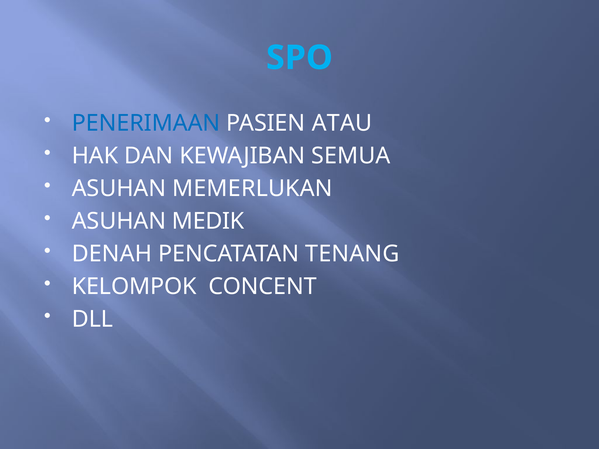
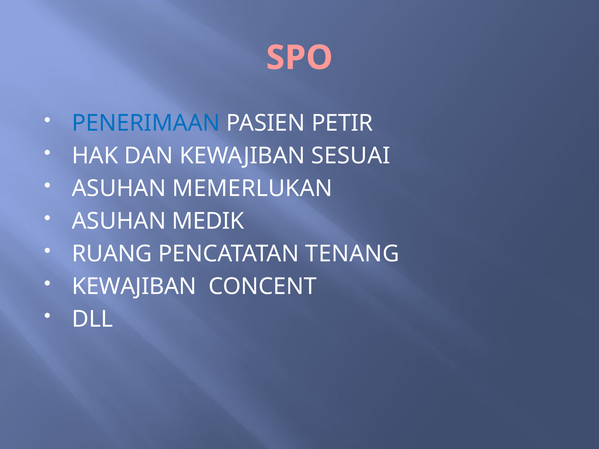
SPO colour: light blue -> pink
ATAU: ATAU -> PETIR
SEMUA: SEMUA -> SESUAI
DENAH: DENAH -> RUANG
KELOMPOK at (134, 287): KELOMPOK -> KEWAJIBAN
